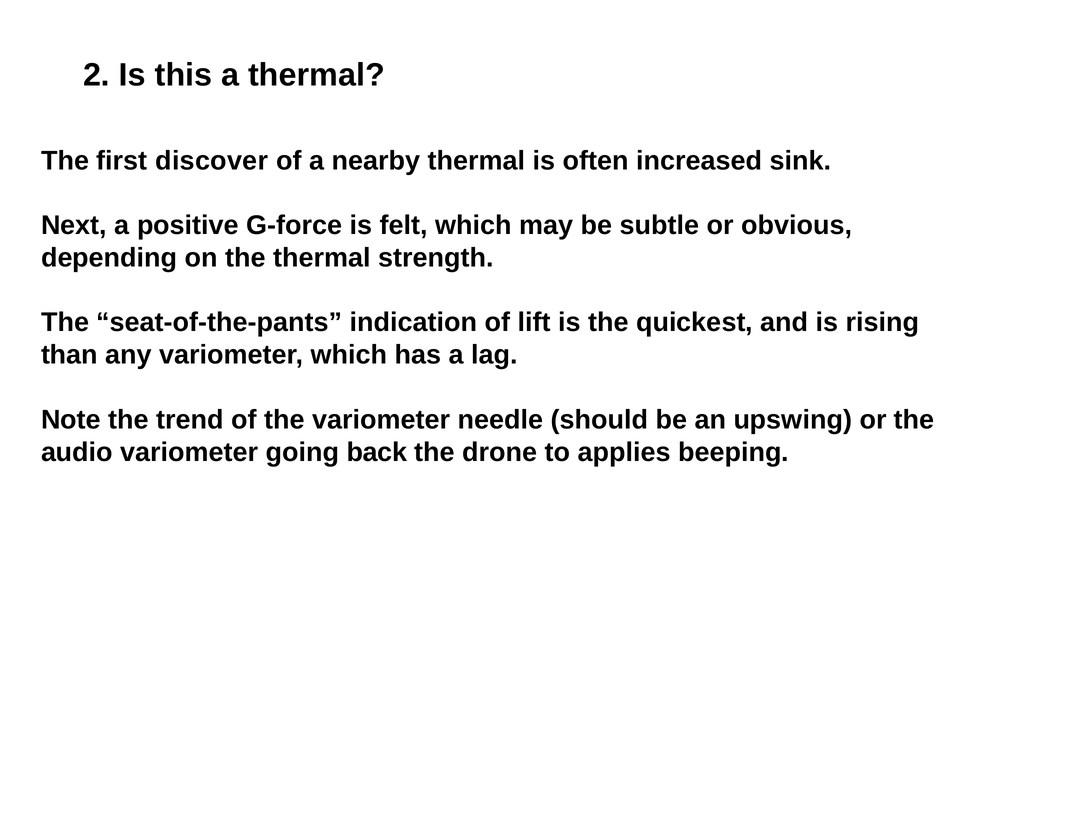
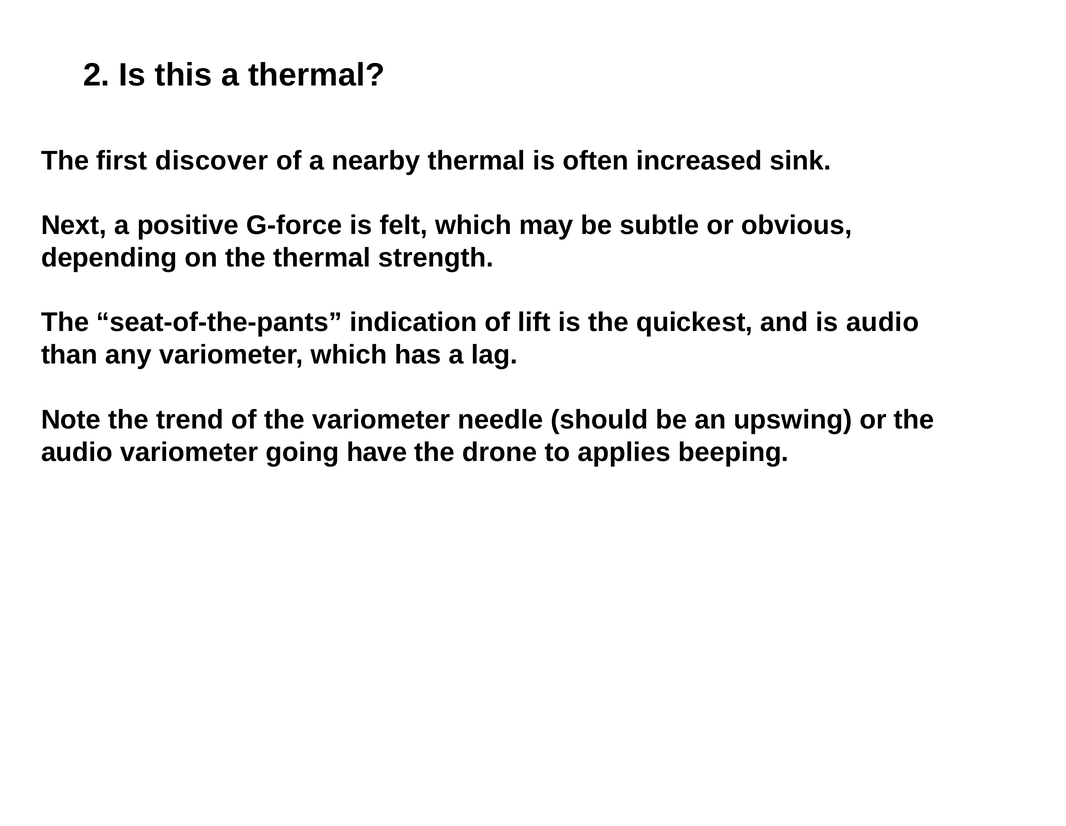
is rising: rising -> audio
back: back -> have
